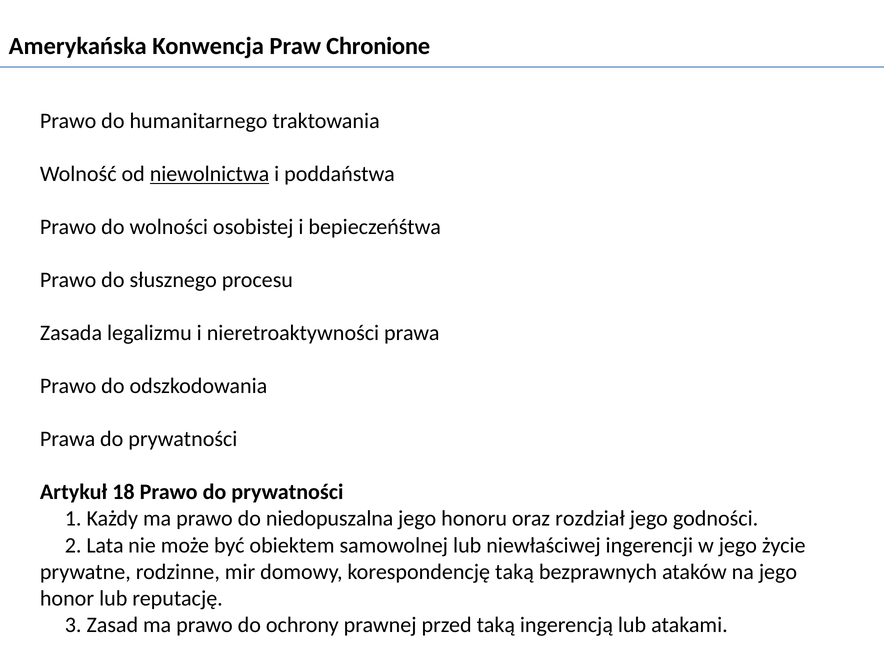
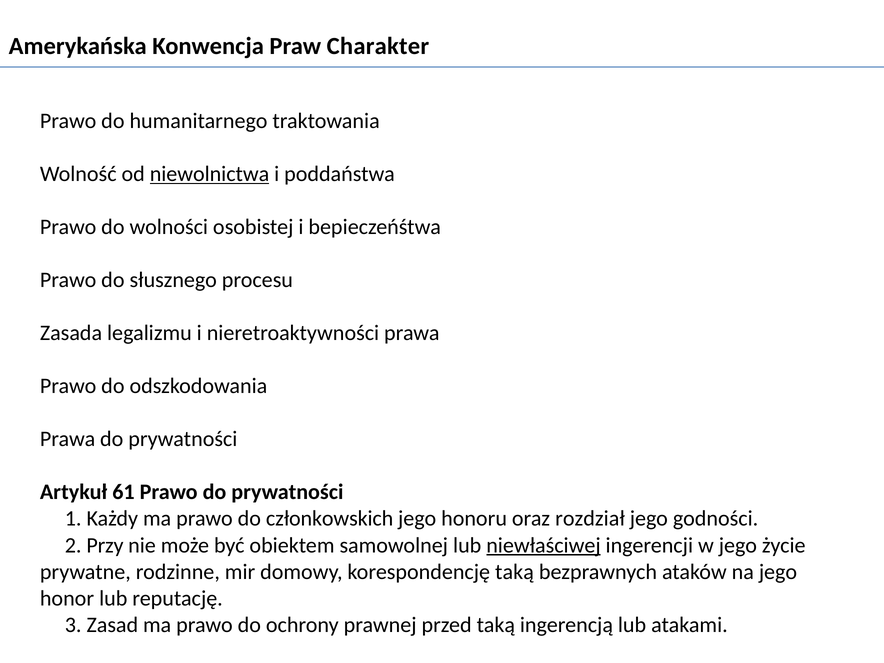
Chronione: Chronione -> Charakter
18: 18 -> 61
niedopuszalna: niedopuszalna -> członkowskich
Lata: Lata -> Przy
niewłaściwej underline: none -> present
